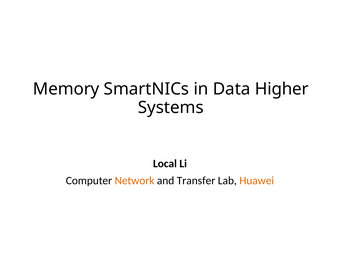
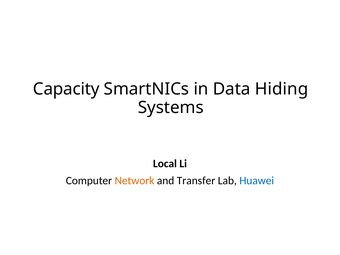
Memory: Memory -> Capacity
Higher: Higher -> Hiding
Huawei colour: orange -> blue
